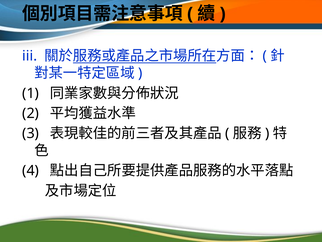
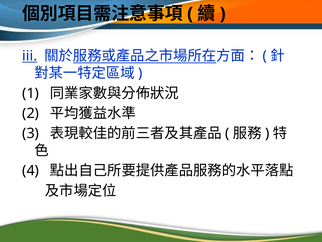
iii underline: none -> present
